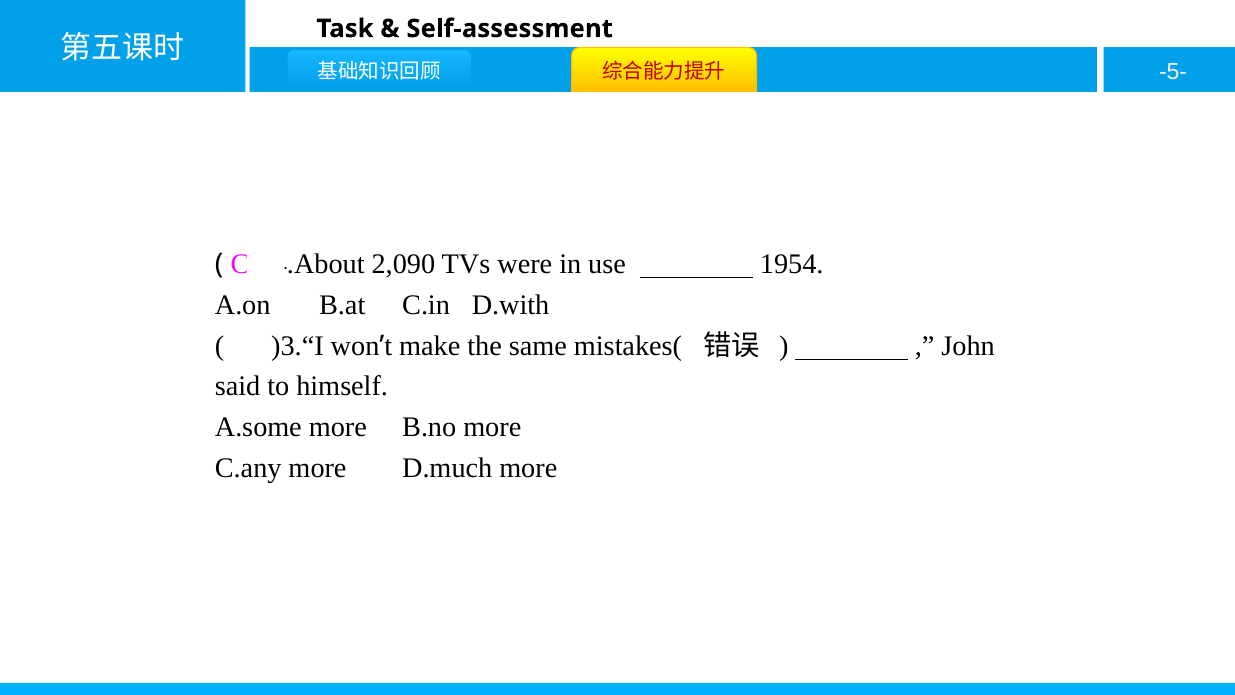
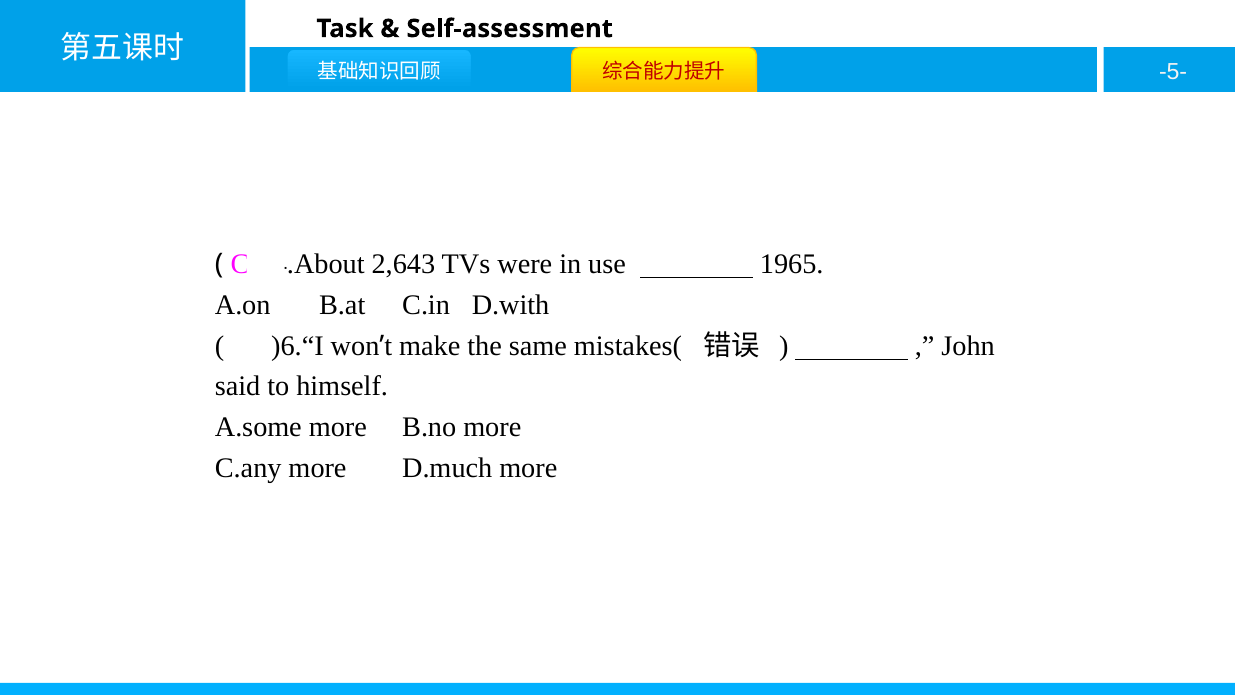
2,090: 2,090 -> 2,643
1954: 1954 -> 1965
)3.“I: )3.“I -> )6.“I
